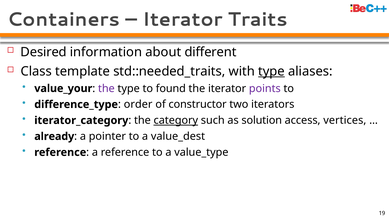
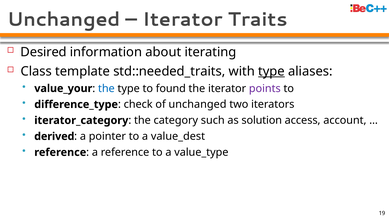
Containers at (64, 19): Containers -> Unchanged
different: different -> iterating
the at (106, 88) colour: purple -> blue
order: order -> check
of constructor: constructor -> unchanged
category underline: present -> none
vertices: vertices -> account
already: already -> derived
